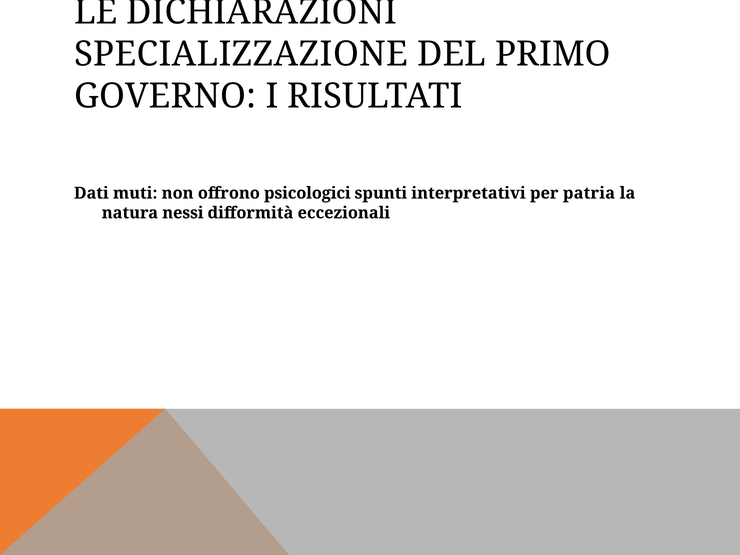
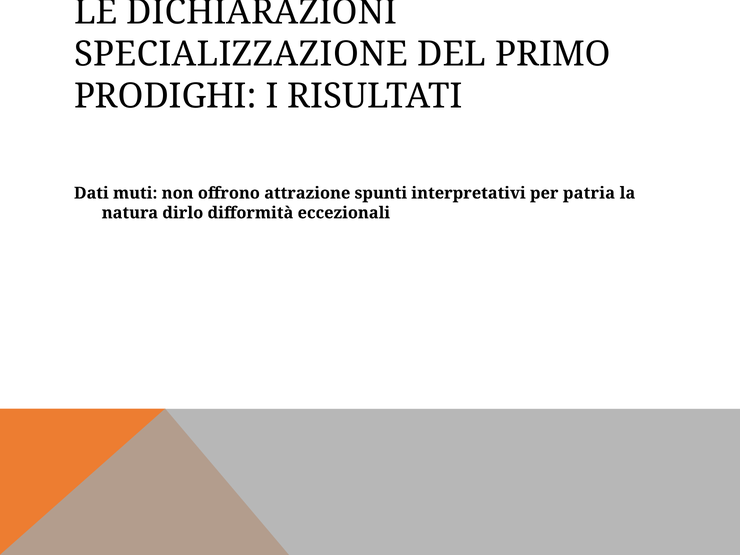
GOVERNO: GOVERNO -> PRODIGHI
psicologici: psicologici -> attrazione
nessi: nessi -> dirlo
